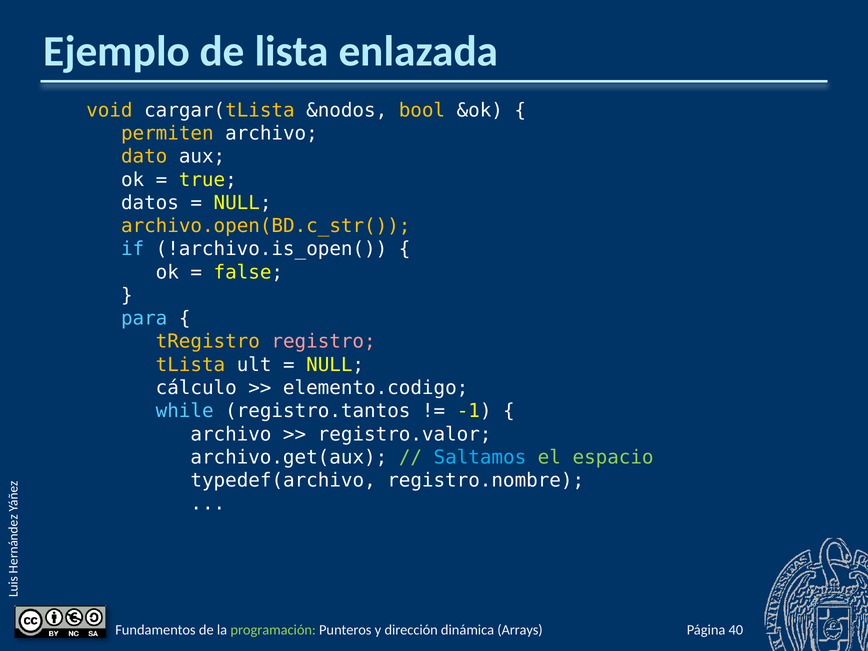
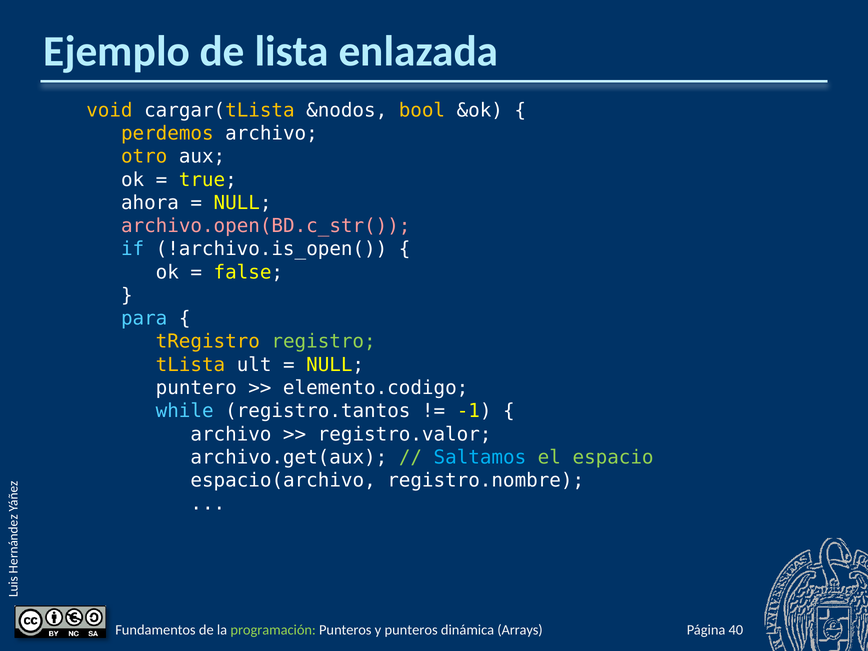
permiten: permiten -> perdemos
dato: dato -> otro
datos: datos -> ahora
archivo.open(BD.c_str( colour: yellow -> pink
registro colour: pink -> light green
cálculo: cálculo -> puntero
typedef(archivo: typedef(archivo -> espacio(archivo
y dirección: dirección -> punteros
